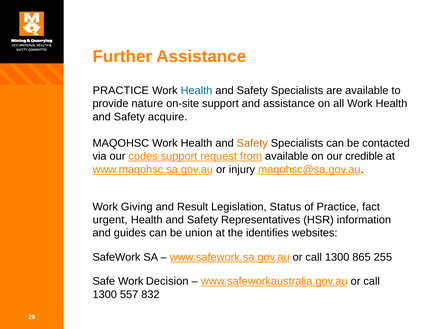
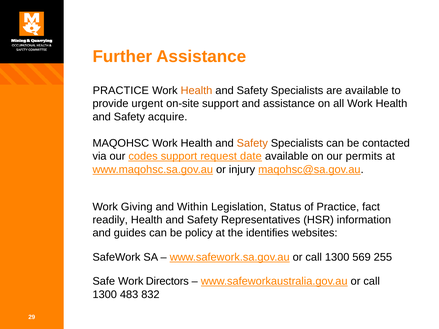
Health at (196, 91) colour: blue -> orange
nature: nature -> urgent
from: from -> date
credible: credible -> permits
Result: Result -> Within
urgent: urgent -> readily
union: union -> policy
865: 865 -> 569
Decision: Decision -> Directors
557: 557 -> 483
